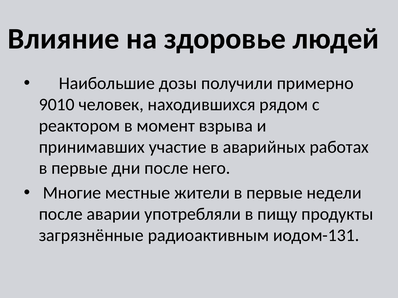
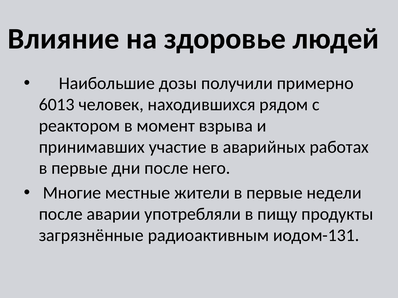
9010: 9010 -> 6013
